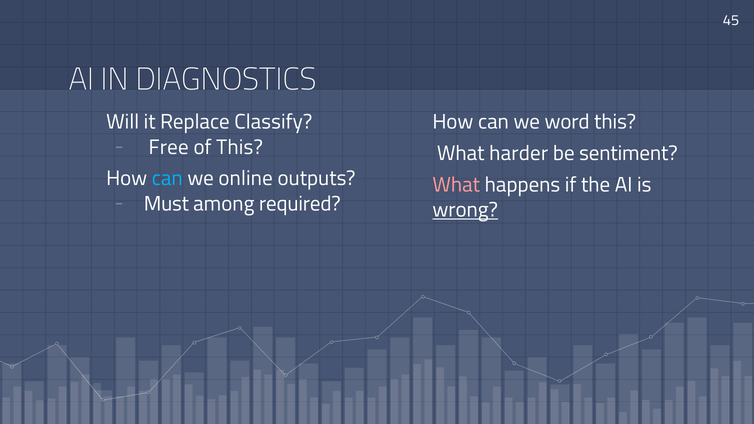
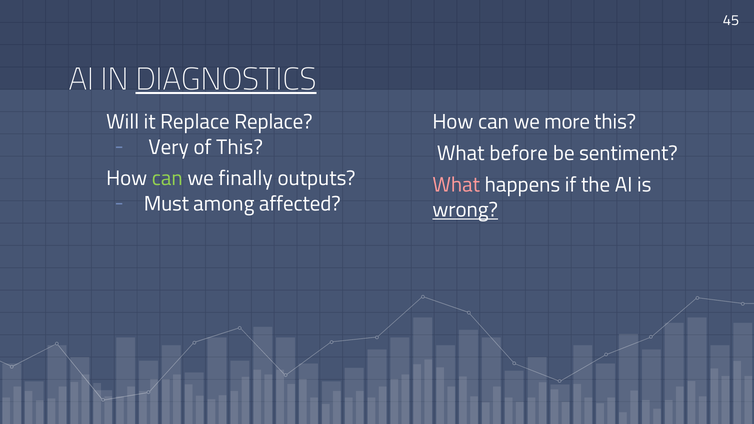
DIAGNOSTICS underline: none -> present
Replace Classify: Classify -> Replace
word: word -> more
Free: Free -> Very
harder: harder -> before
can at (167, 179) colour: light blue -> light green
online: online -> finally
required: required -> affected
